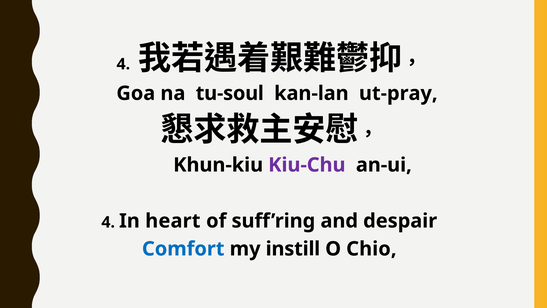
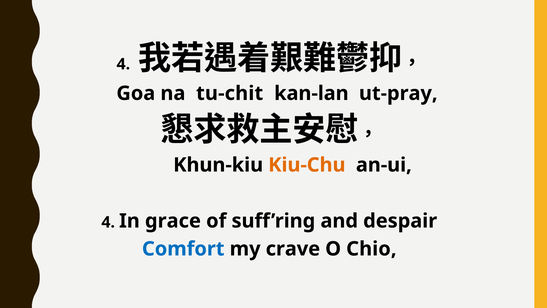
tu-soul: tu-soul -> tu-chit
Kiu-Chu colour: purple -> orange
heart: heart -> grace
instill: instill -> crave
